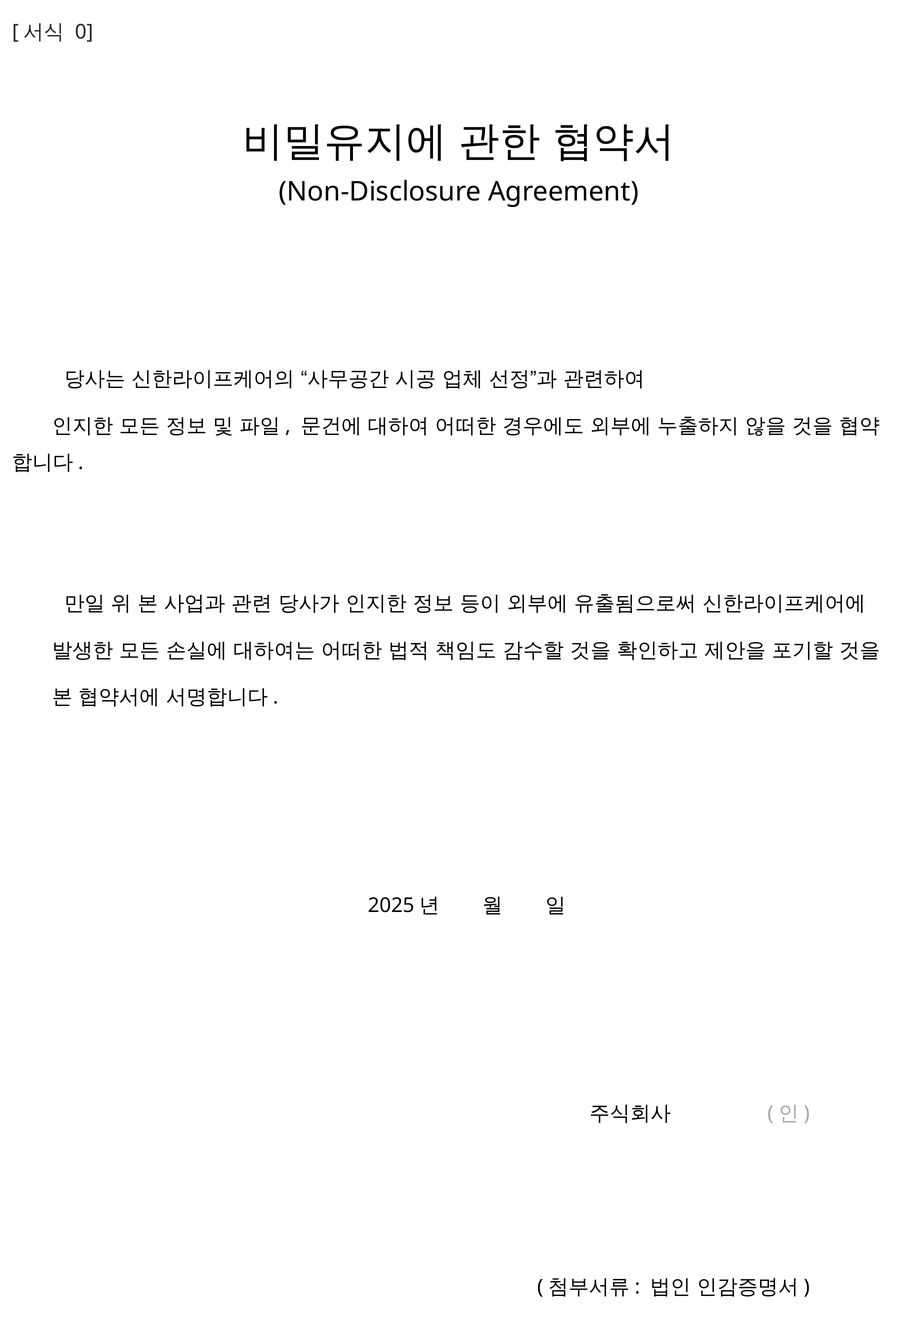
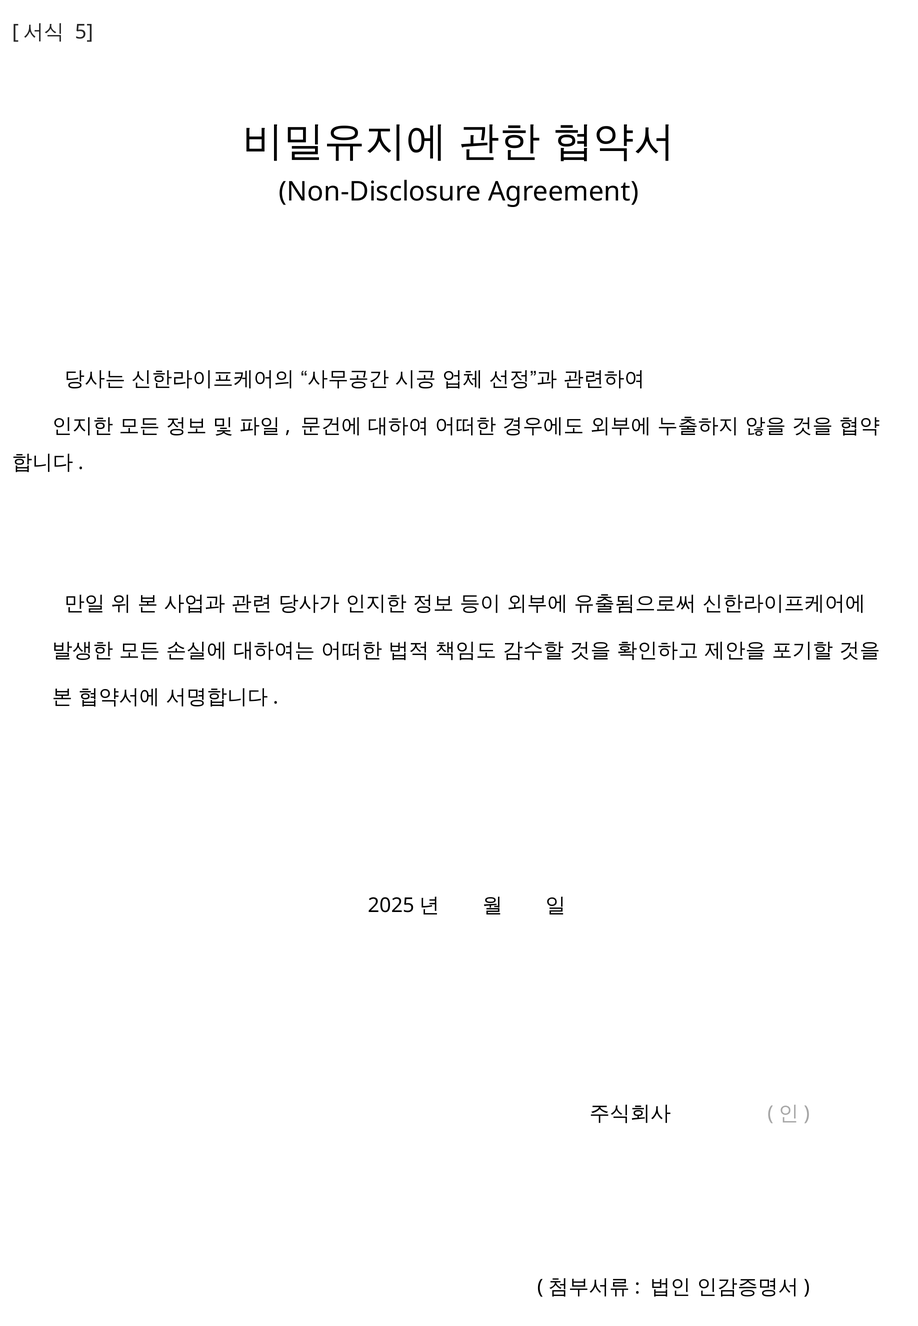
0: 0 -> 5
